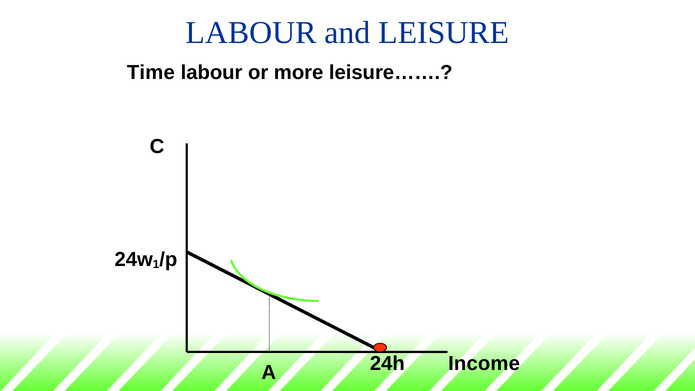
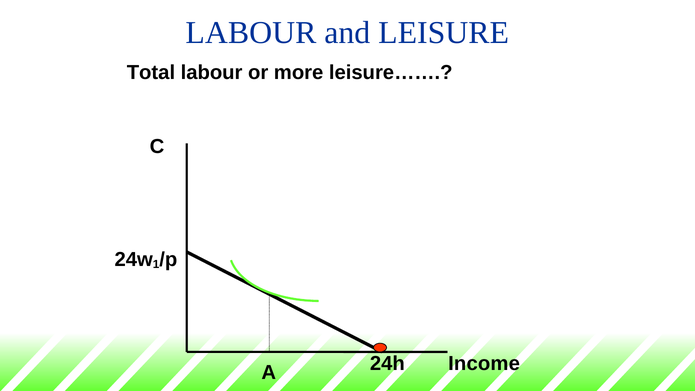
Time: Time -> Total
